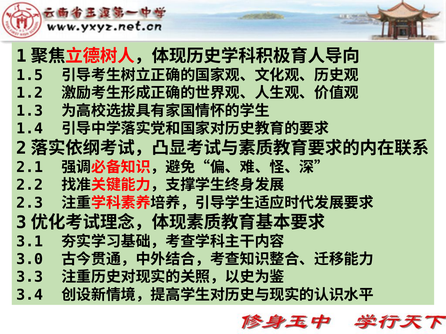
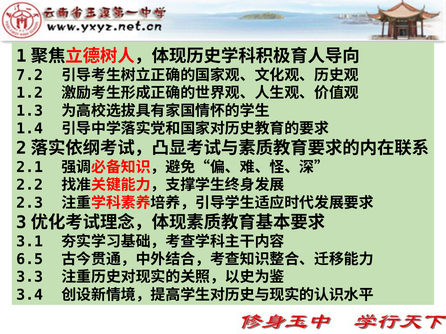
1.5: 1.5 -> 7.2
3.0: 3.0 -> 6.5
